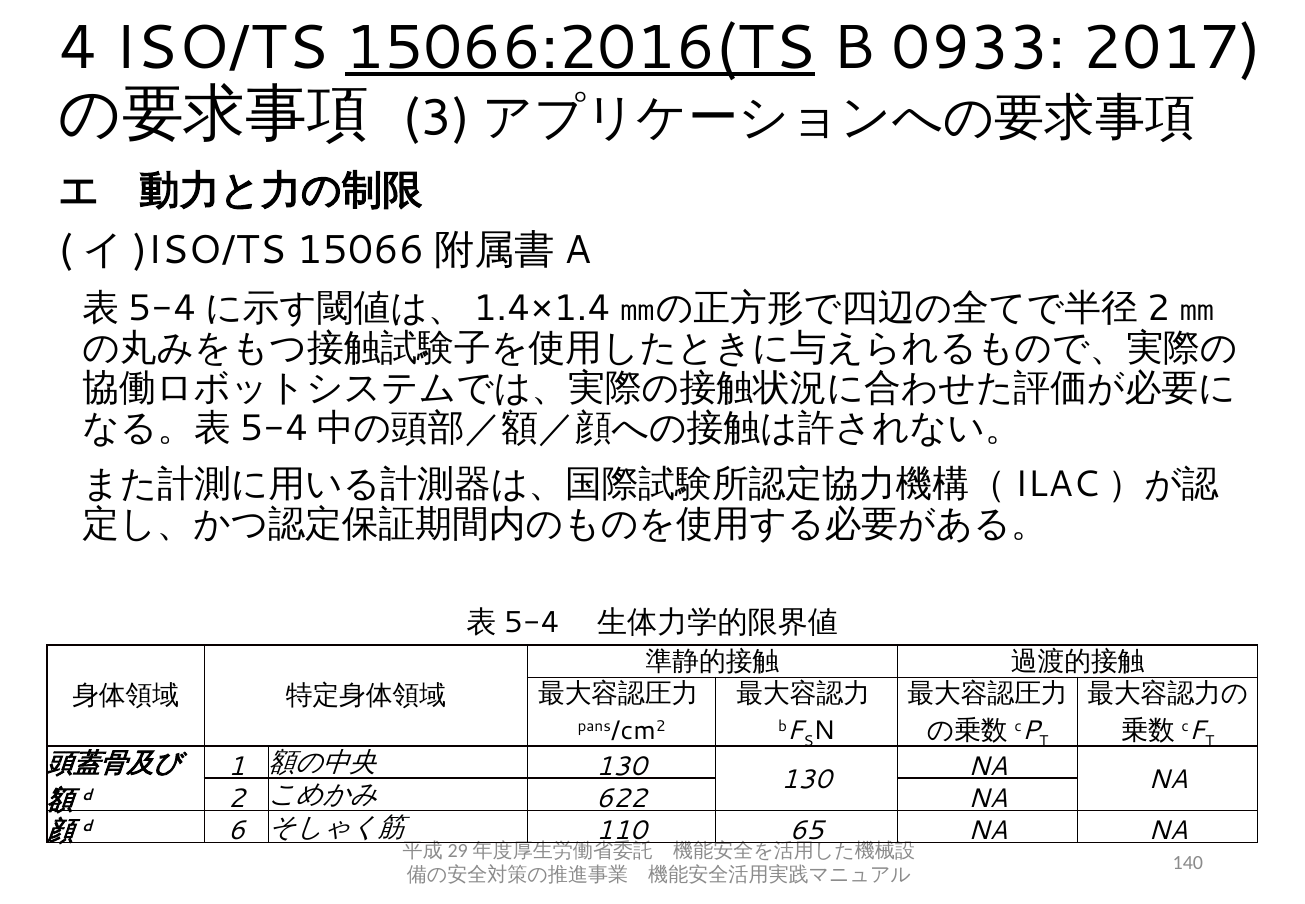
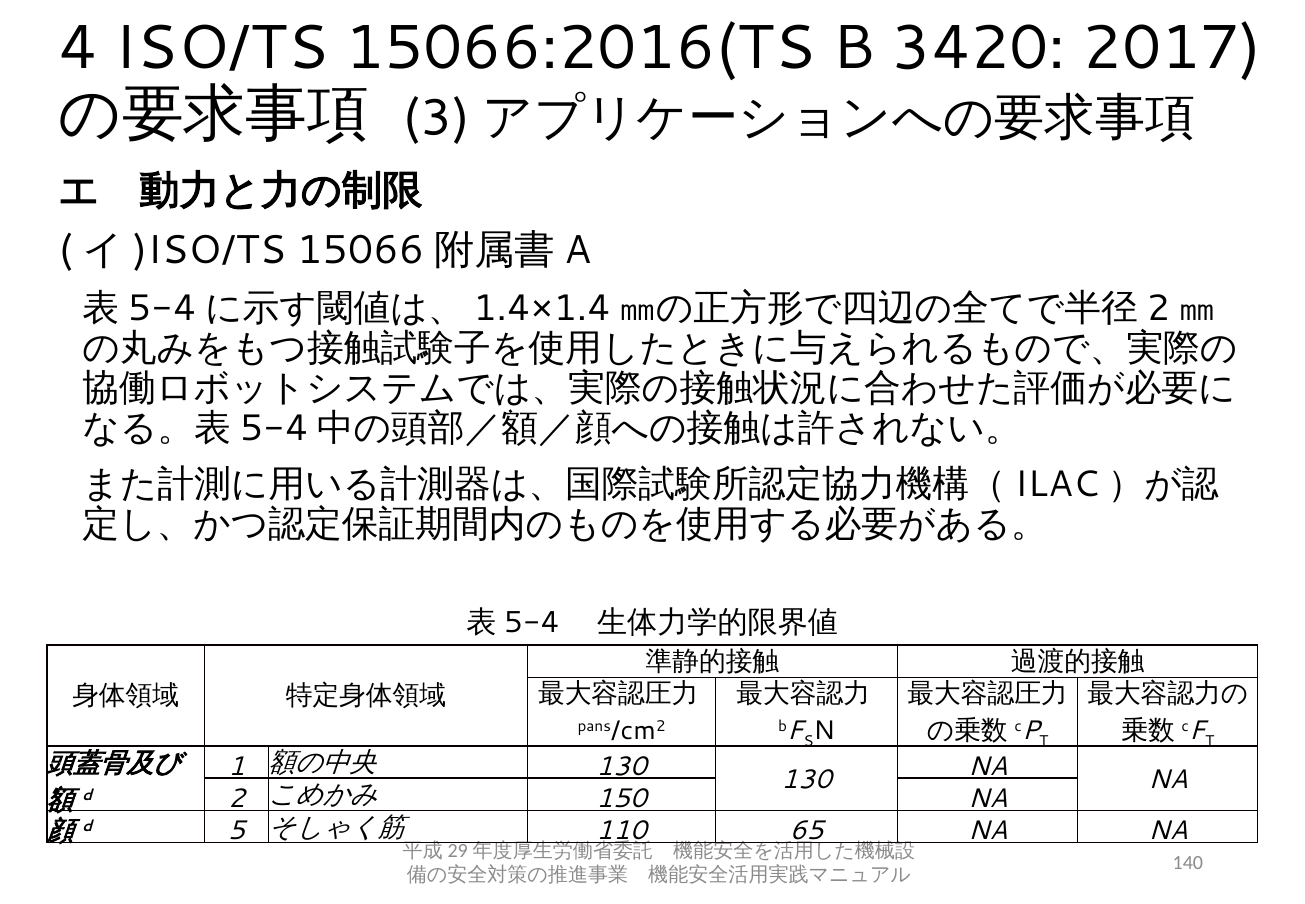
15066:2016(TS underline: present -> none
0933: 0933 -> 3420
622: 622 -> 150
6: 6 -> 5
